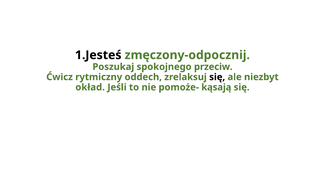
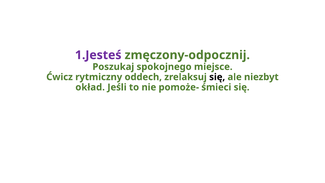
1.Jesteś colour: black -> purple
przeciw: przeciw -> miejsce
kąsają: kąsają -> śmieci
